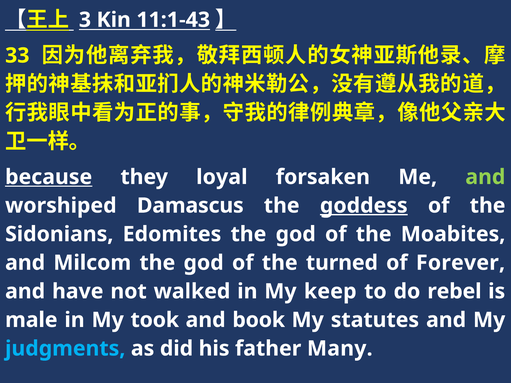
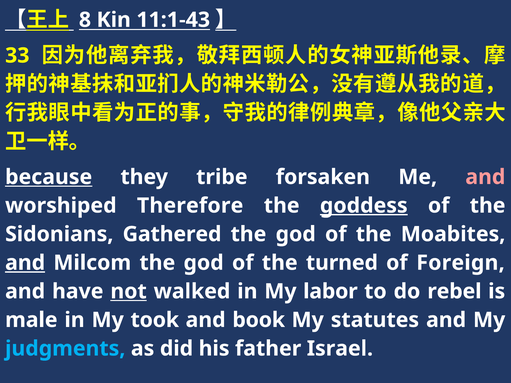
3: 3 -> 8
loyal: loyal -> tribe
and at (485, 177) colour: light green -> pink
Damascus: Damascus -> Therefore
Edomites: Edomites -> Gathered
and at (25, 263) underline: none -> present
Forever: Forever -> Foreign
not underline: none -> present
keep: keep -> labor
Many: Many -> Israel
